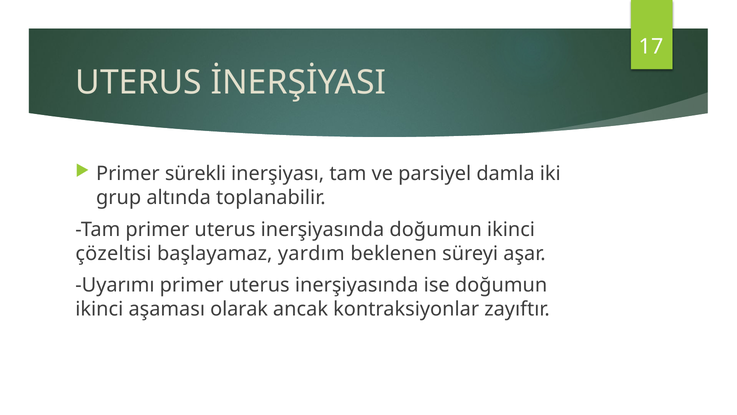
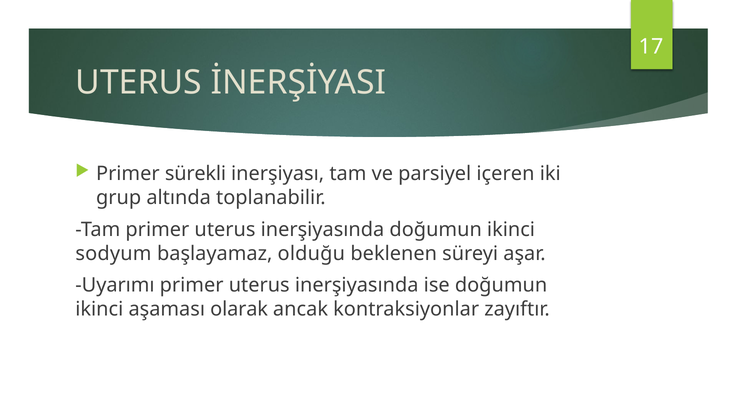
damla: damla -> içeren
çözeltisi: çözeltisi -> sodyum
yardım: yardım -> olduğu
